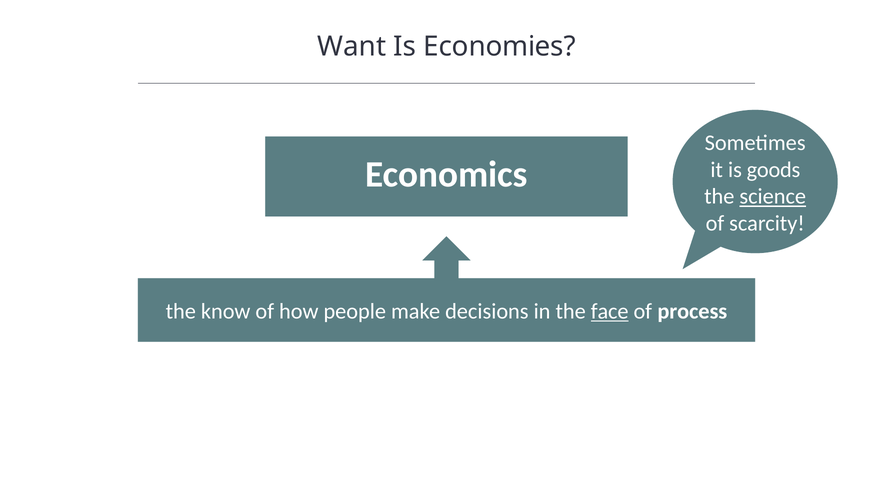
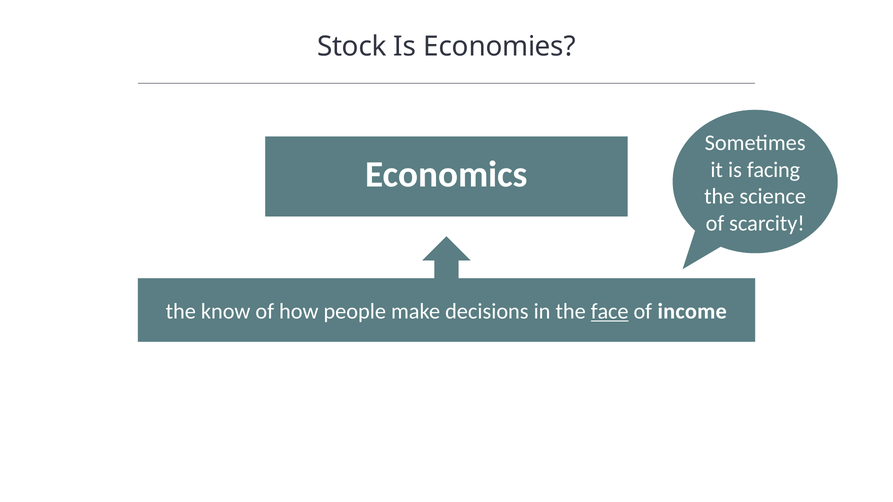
Want: Want -> Stock
goods: goods -> facing
science underline: present -> none
process: process -> income
